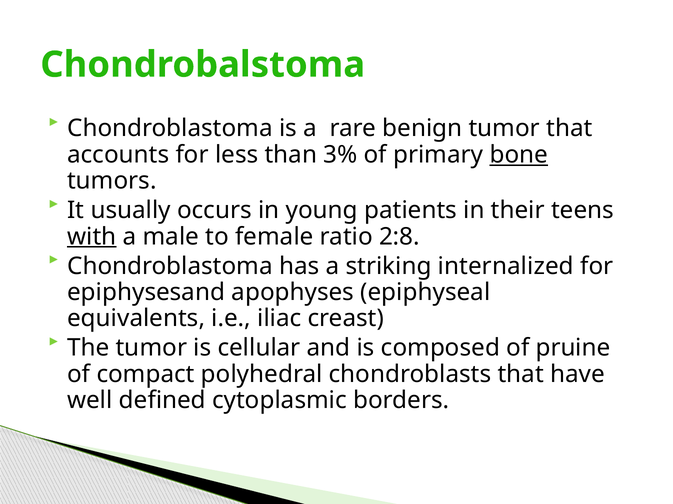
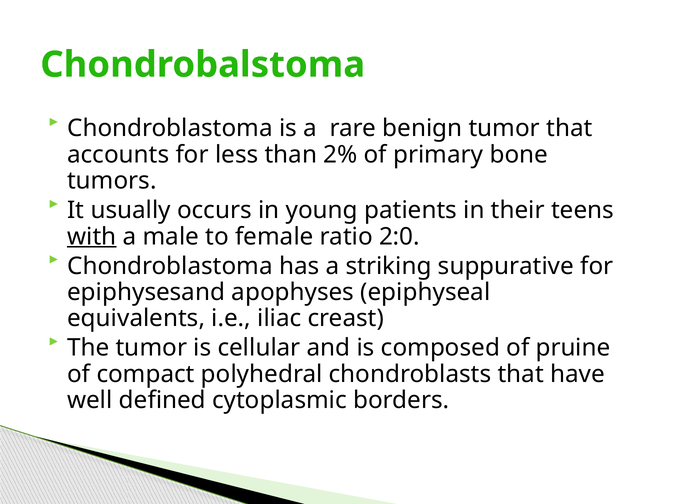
3%: 3% -> 2%
bone underline: present -> none
2:8: 2:8 -> 2:0
internalized: internalized -> suppurative
